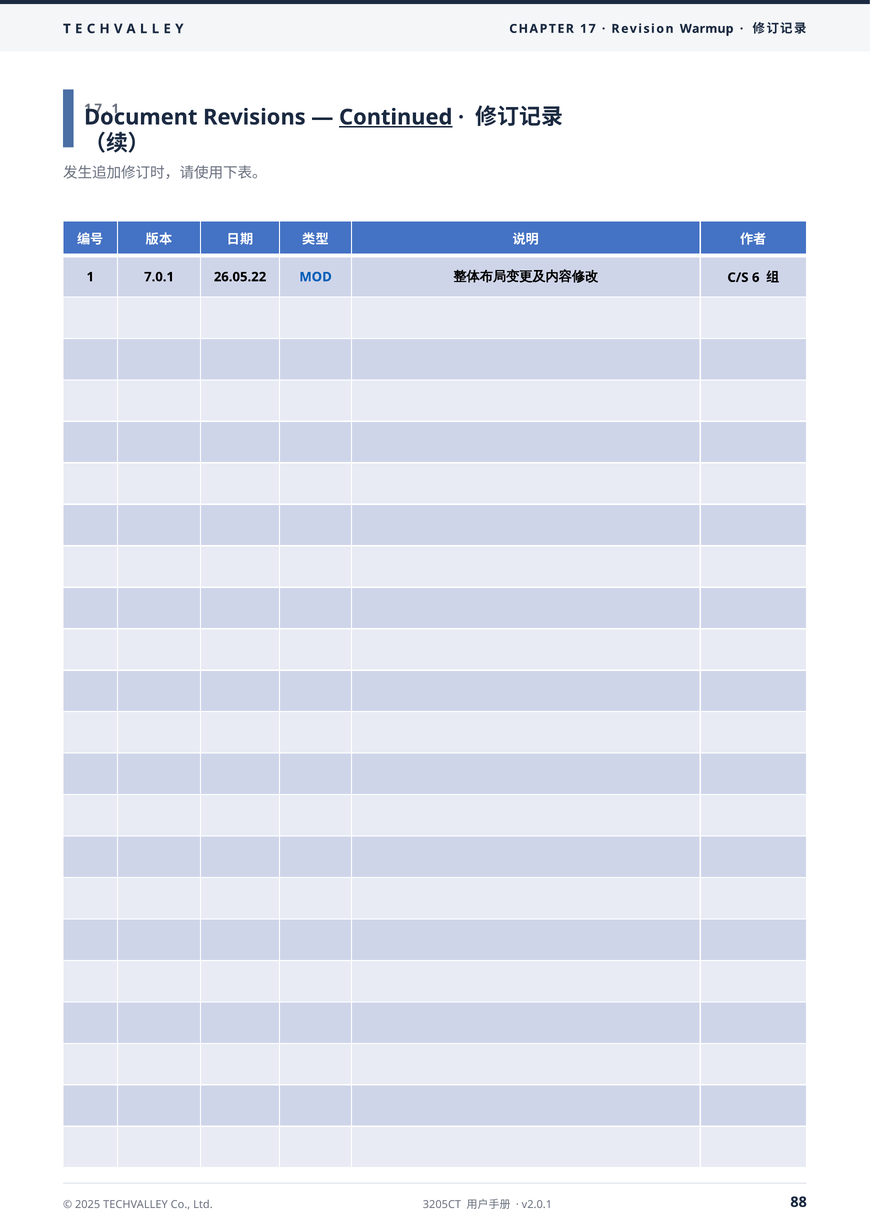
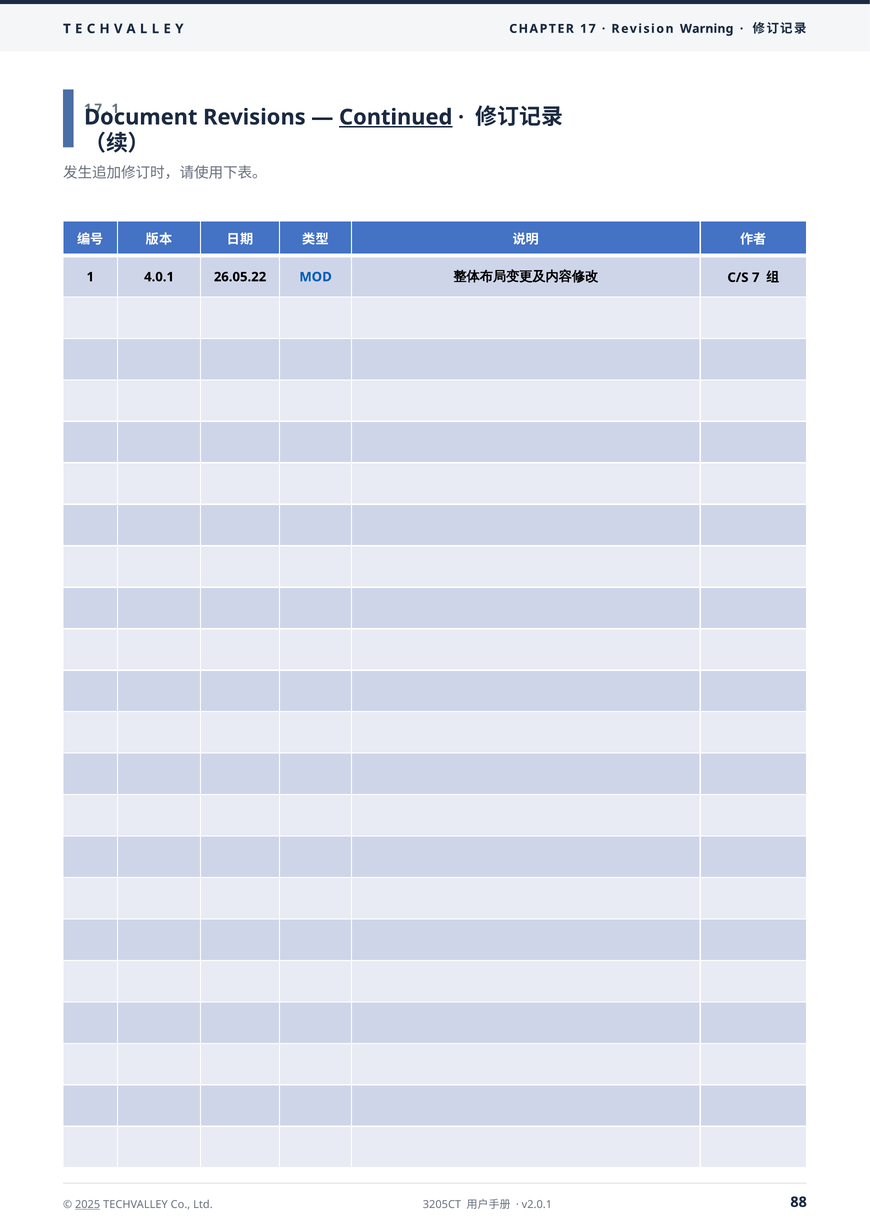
Warmup: Warmup -> Warning
7.0.1: 7.0.1 -> 4.0.1
6: 6 -> 7
2025 underline: none -> present
